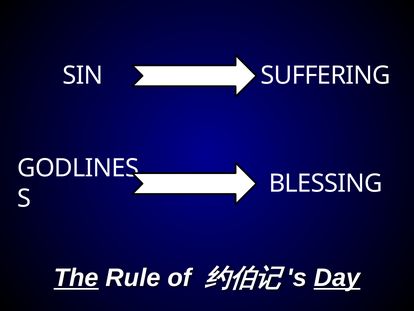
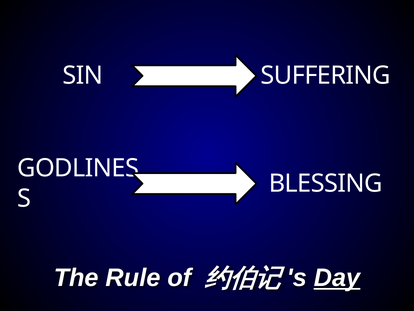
The underline: present -> none
